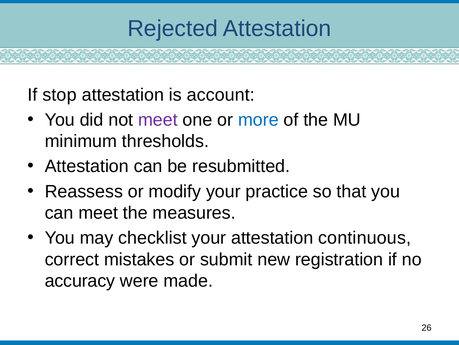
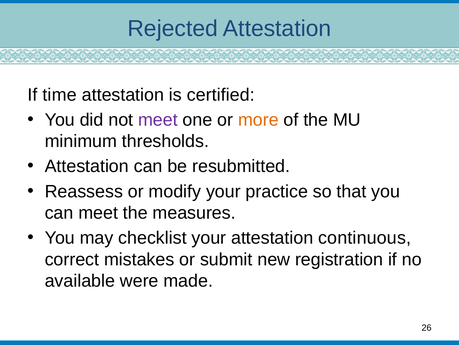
stop: stop -> time
account: account -> certified
more colour: blue -> orange
accuracy: accuracy -> available
